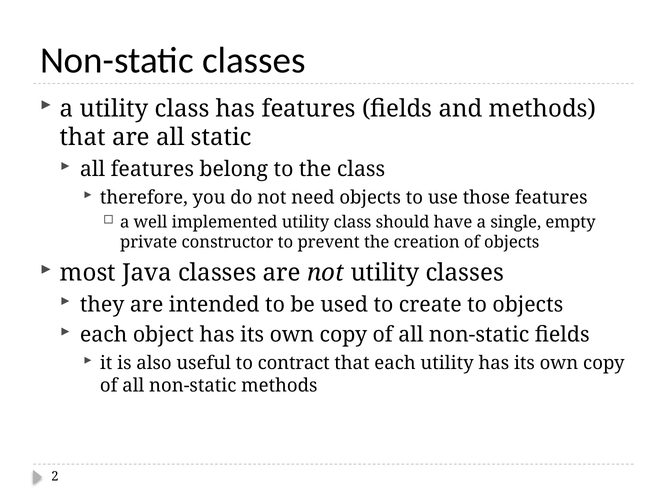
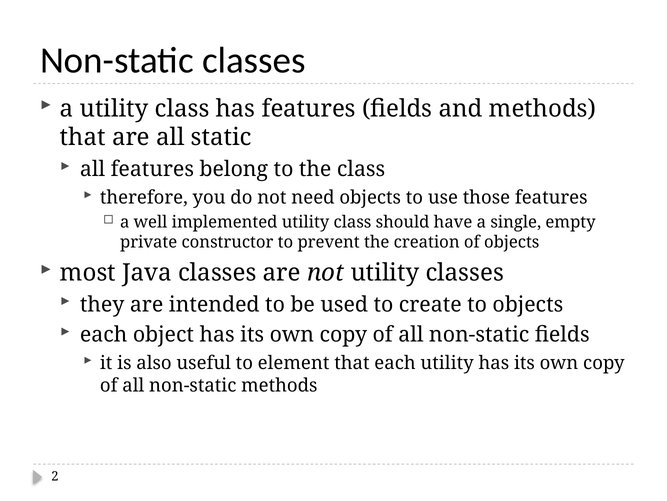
contract: contract -> element
